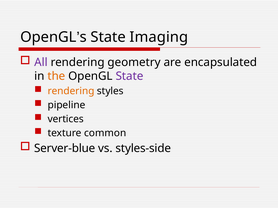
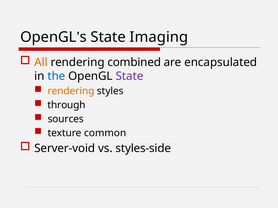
All colour: purple -> orange
geometry: geometry -> combined
the colour: orange -> blue
pipeline: pipeline -> through
vertices: vertices -> sources
Server-blue: Server-blue -> Server-void
